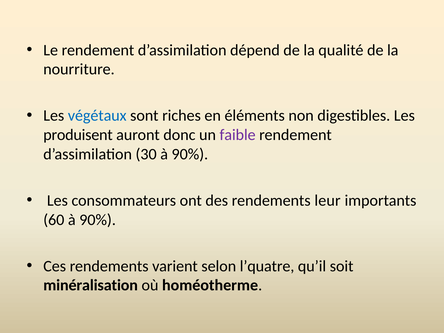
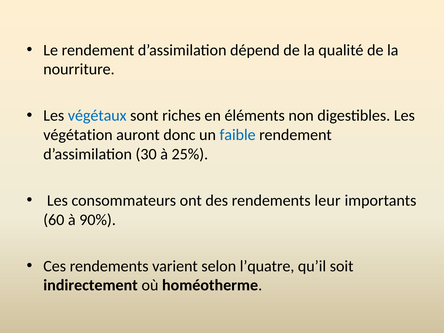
produisent: produisent -> végétation
faible colour: purple -> blue
30 à 90%: 90% -> 25%
minéralisation: minéralisation -> indirectement
